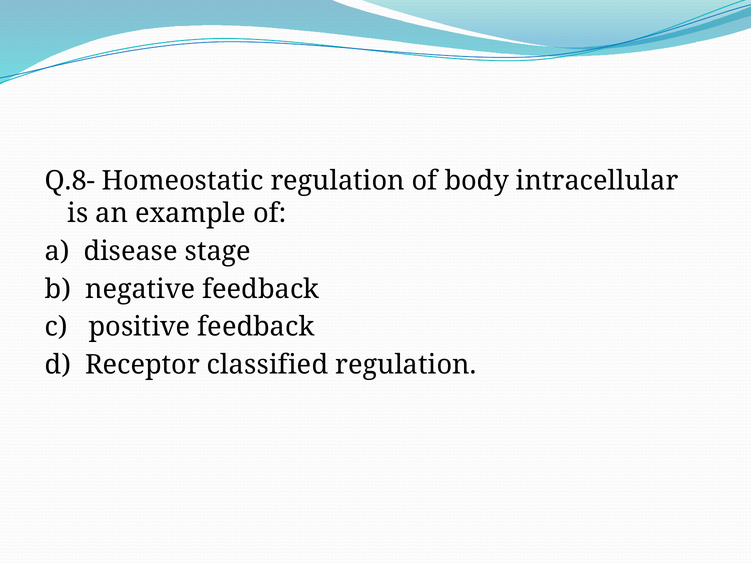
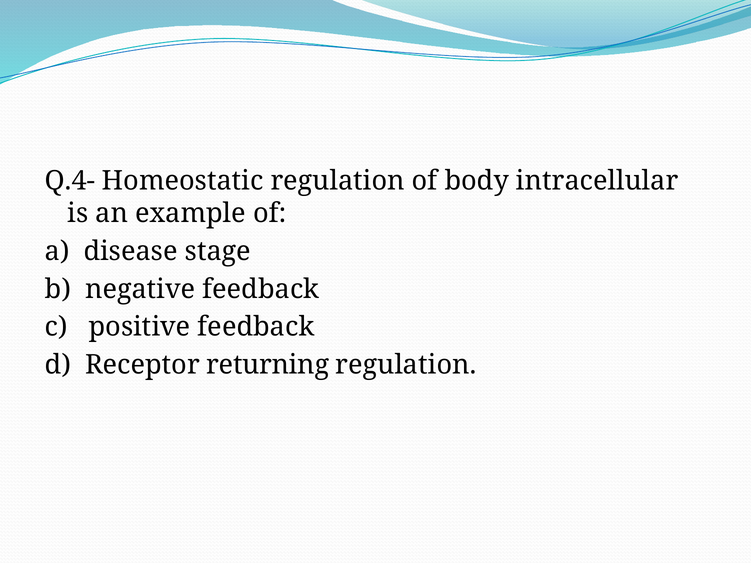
Q.8-: Q.8- -> Q.4-
classified: classified -> returning
